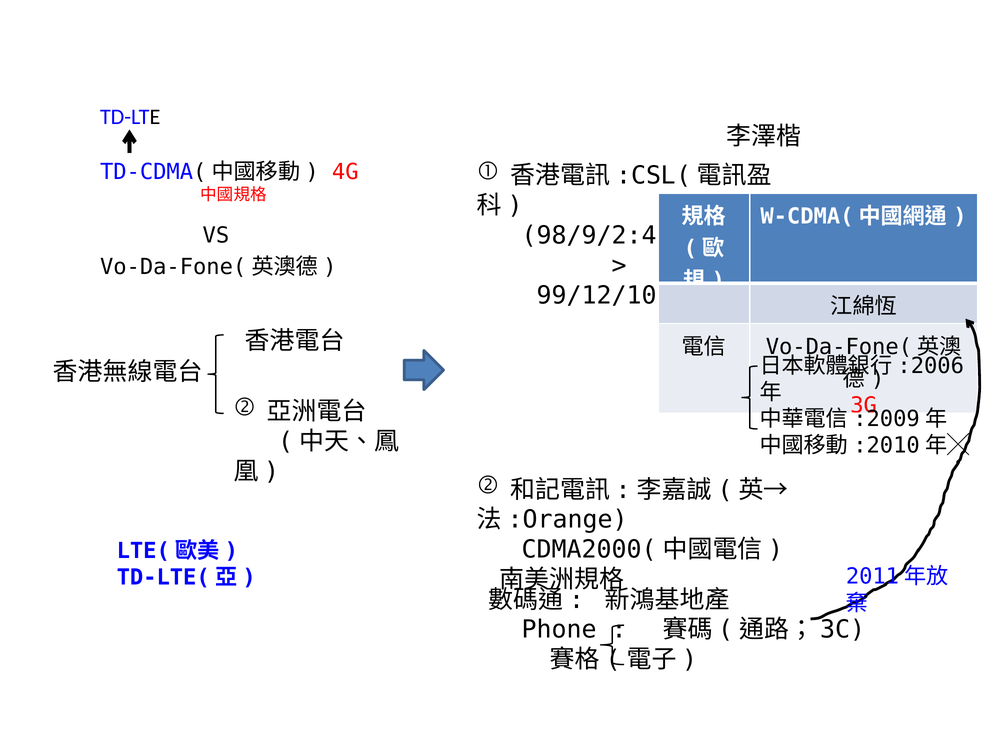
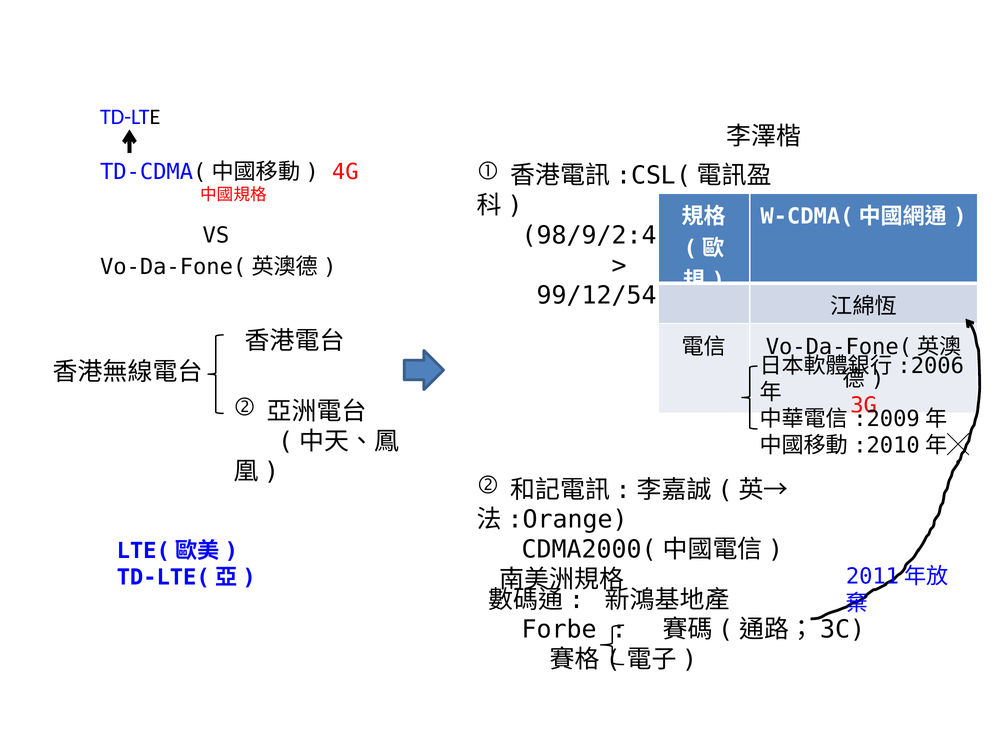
99/12/10: 99/12/10 -> 99/12/54
Phone: Phone -> Forbe
